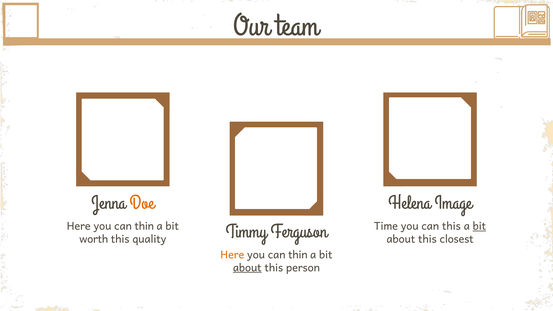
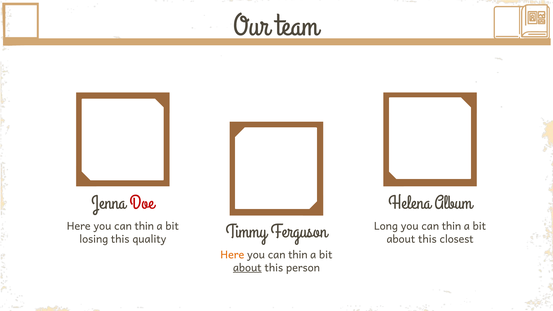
Doe colour: orange -> red
Image: Image -> Album
Time: Time -> Long
this at (451, 226): this -> thin
bit at (479, 226) underline: present -> none
worth: worth -> losing
